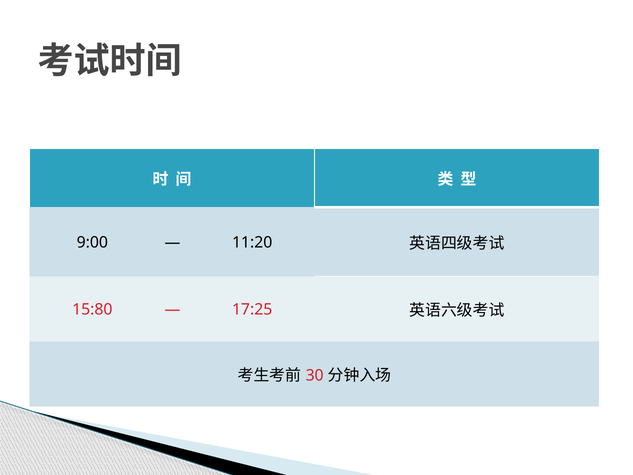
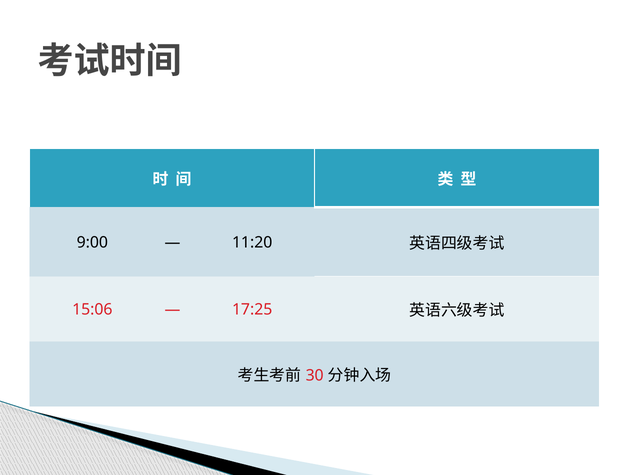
15:80: 15:80 -> 15:06
